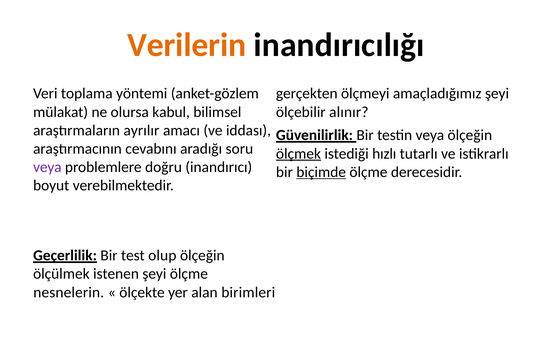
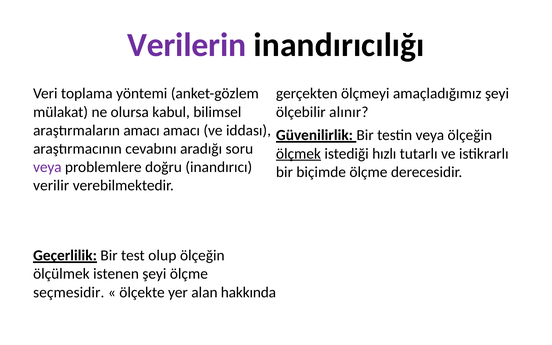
Verilerin colour: orange -> purple
araştırmaların ayrılır: ayrılır -> amacı
biçimde underline: present -> none
boyut: boyut -> verilir
nesnelerin: nesnelerin -> seçmesidir
birimleri: birimleri -> hakkında
